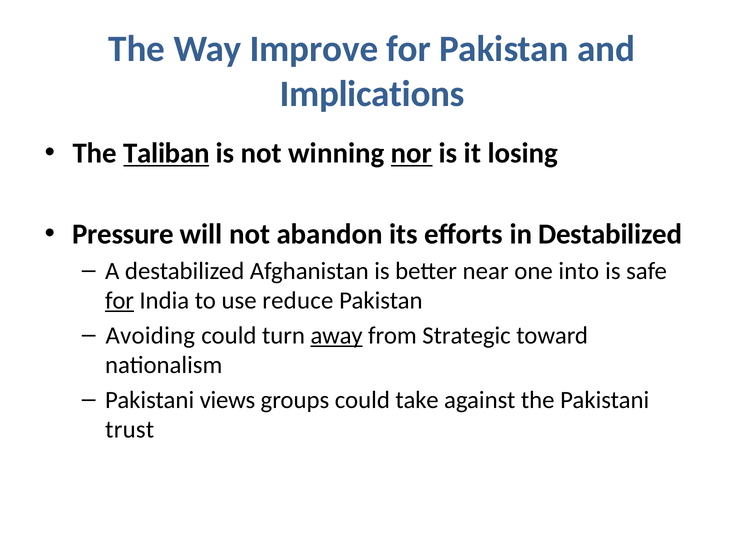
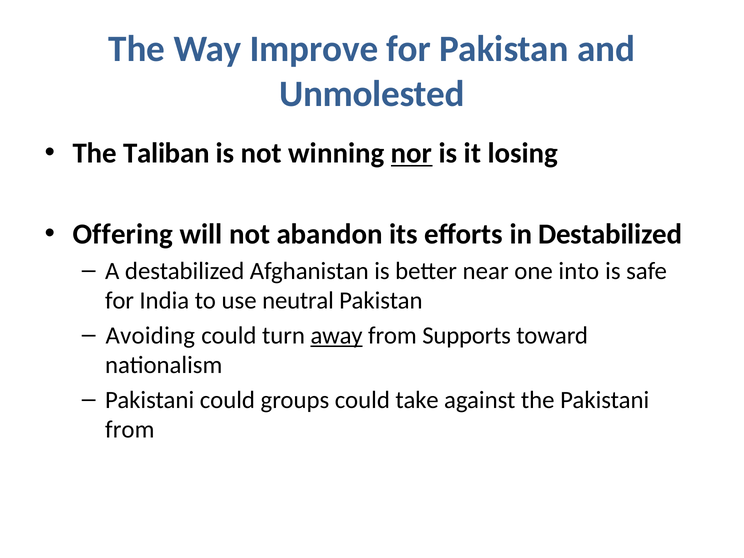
Implications: Implications -> Unmolested
Taliban underline: present -> none
Pressure: Pressure -> Offering
for at (120, 301) underline: present -> none
reduce: reduce -> neutral
Strategic: Strategic -> Supports
Pakistani views: views -> could
trust at (130, 430): trust -> from
